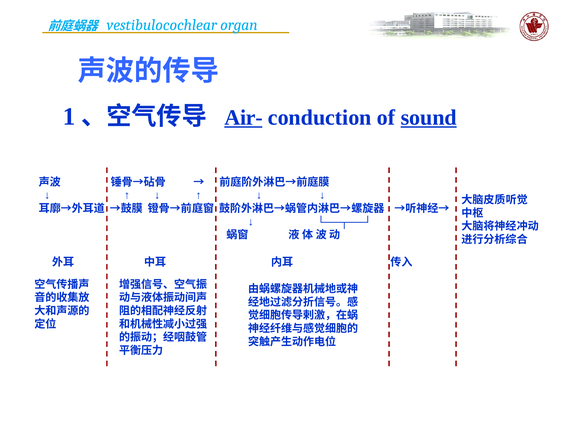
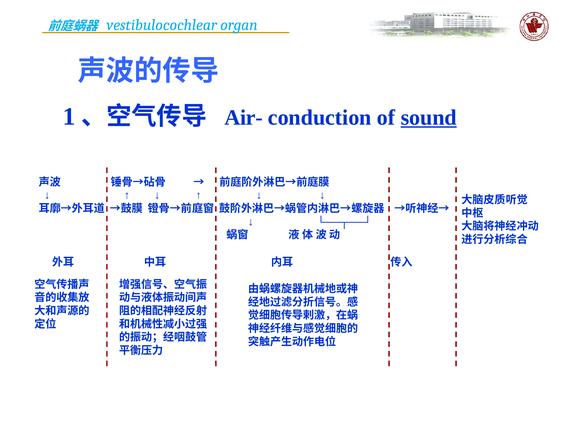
Air- underline: present -> none
